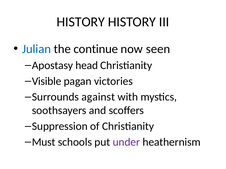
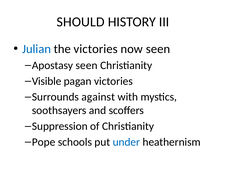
HISTORY at (81, 22): HISTORY -> SHOULD
the continue: continue -> victories
Apostasy head: head -> seen
Must: Must -> Pope
under colour: purple -> blue
